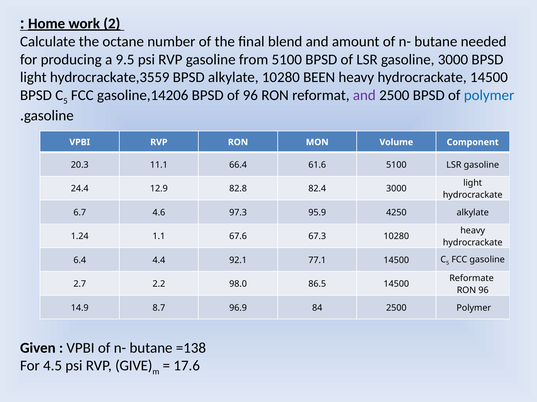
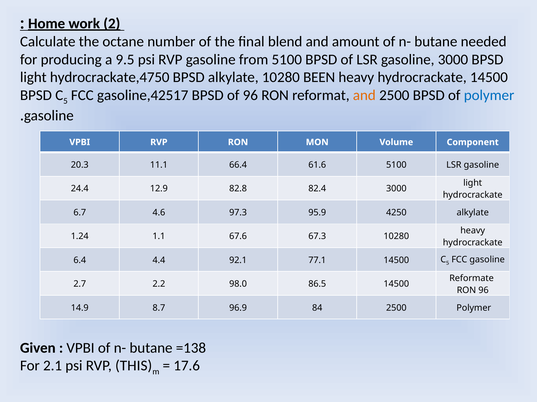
hydrocrackate,3559: hydrocrackate,3559 -> hydrocrackate,4750
gasoline,14206: gasoline,14206 -> gasoline,42517
and at (364, 95) colour: purple -> orange
4.5: 4.5 -> 2.1
GIVE: GIVE -> THIS
